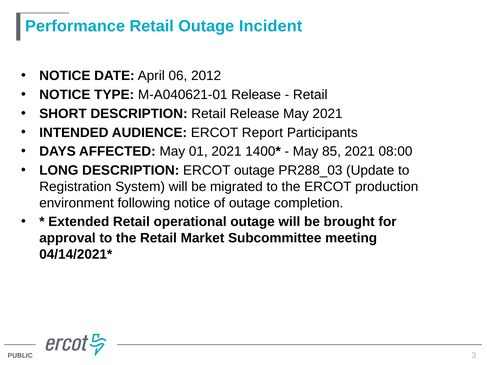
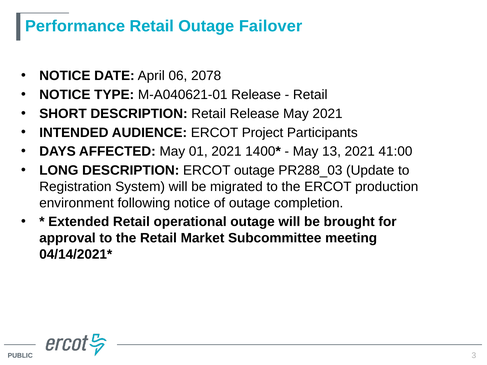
Incident: Incident -> Failover
2012: 2012 -> 2078
Report: Report -> Project
85: 85 -> 13
08:00: 08:00 -> 41:00
